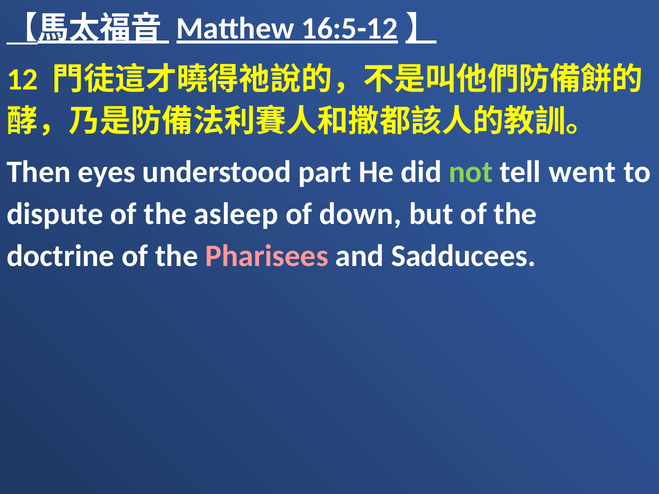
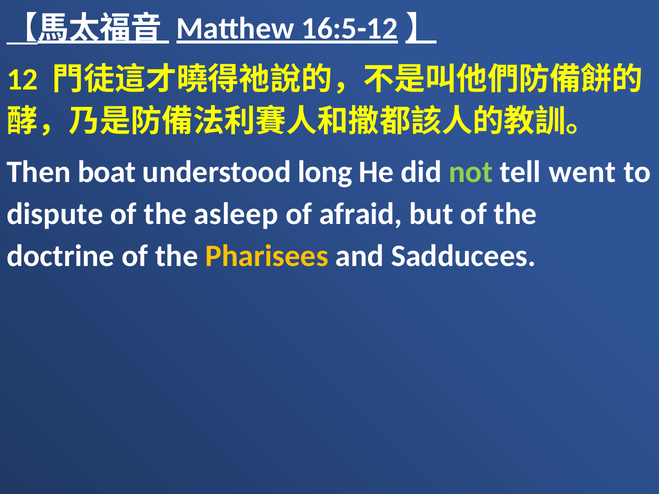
eyes: eyes -> boat
part: part -> long
down: down -> afraid
Pharisees colour: pink -> yellow
